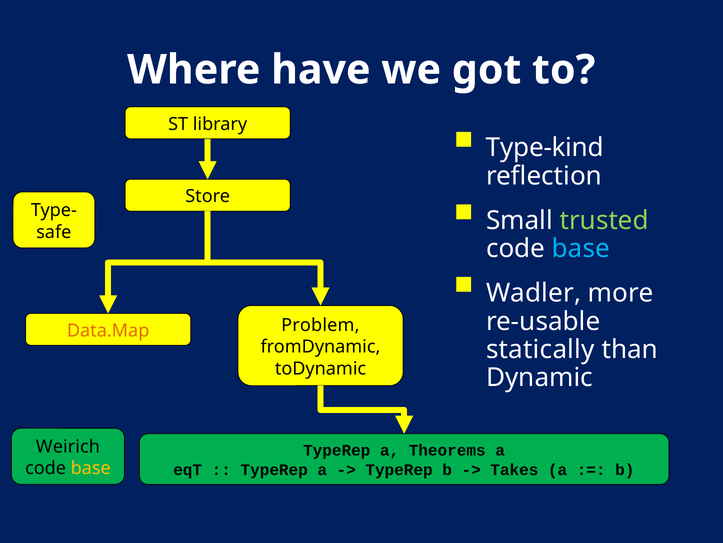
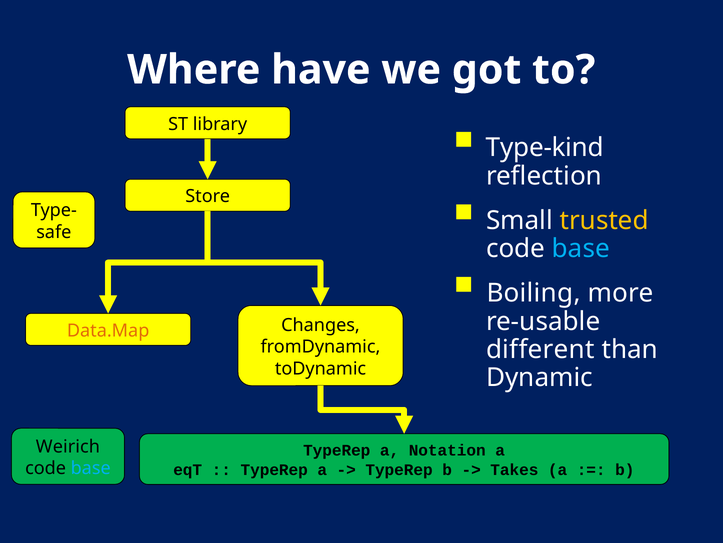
trusted colour: light green -> yellow
Wadler: Wadler -> Boiling
Problem: Problem -> Changes
statically: statically -> different
Theorems: Theorems -> Notation
base at (91, 468) colour: yellow -> light blue
